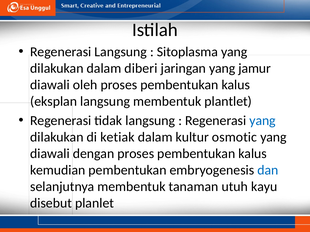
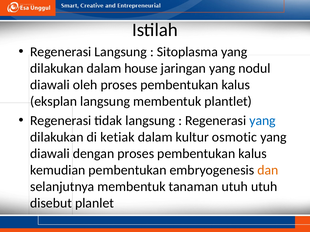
diberi: diberi -> house
jamur: jamur -> nodul
dan colour: blue -> orange
utuh kayu: kayu -> utuh
